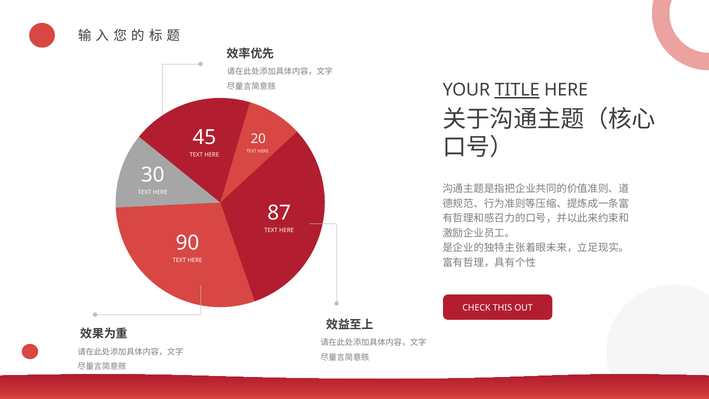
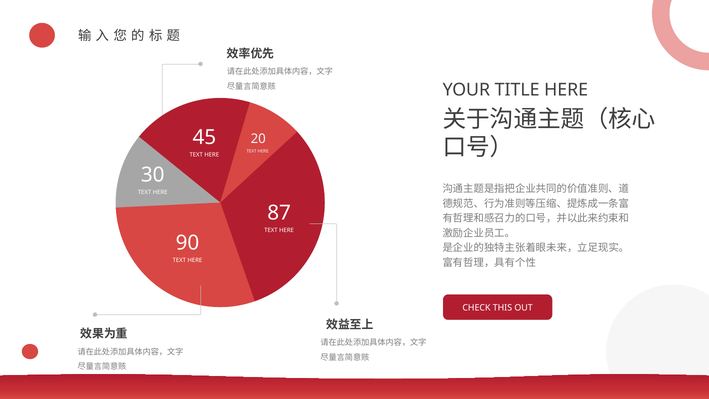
TITLE underline: present -> none
